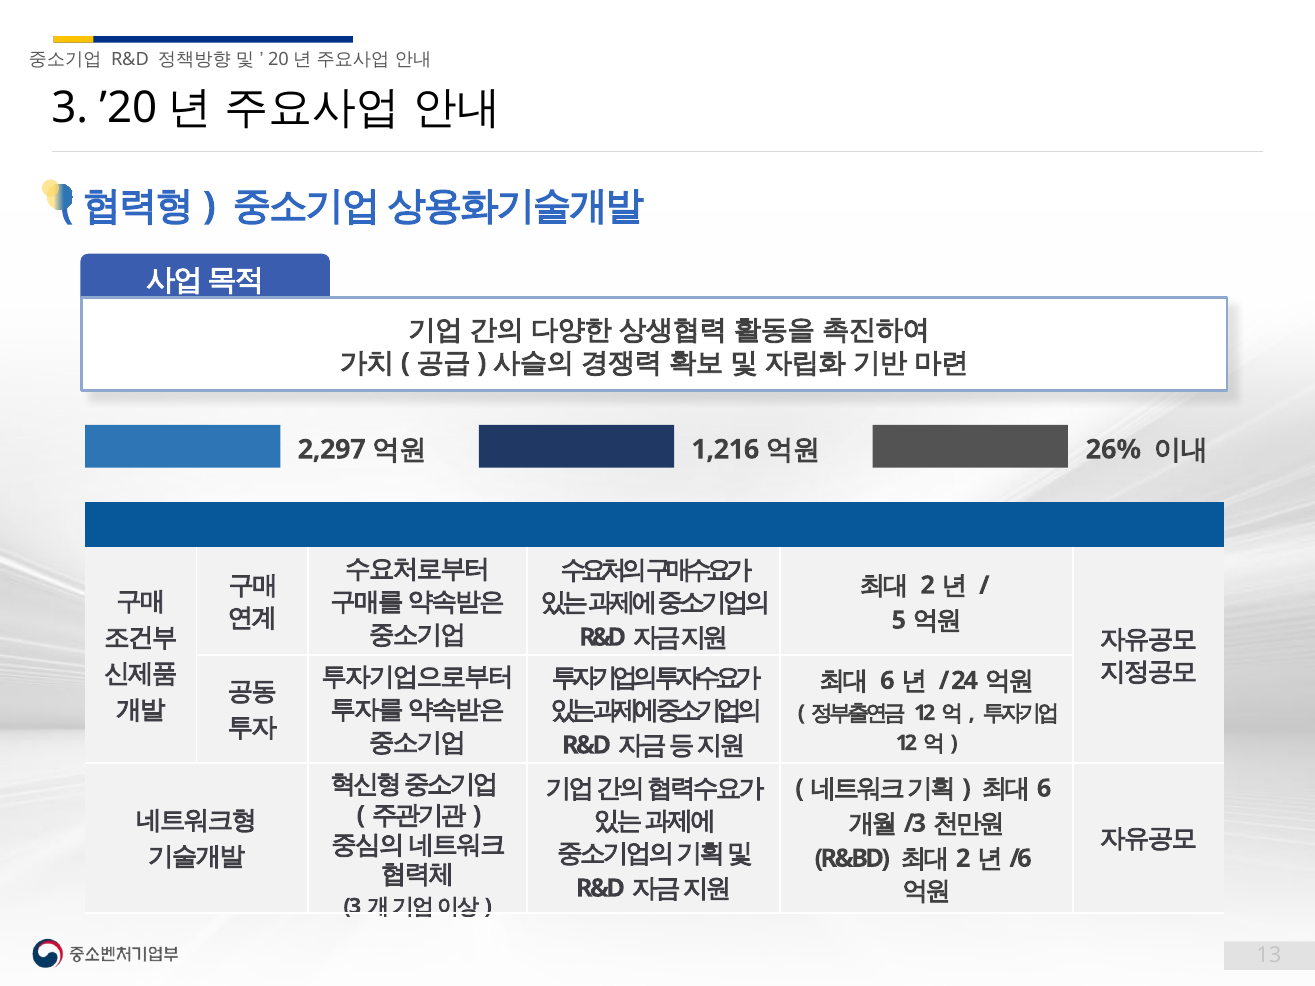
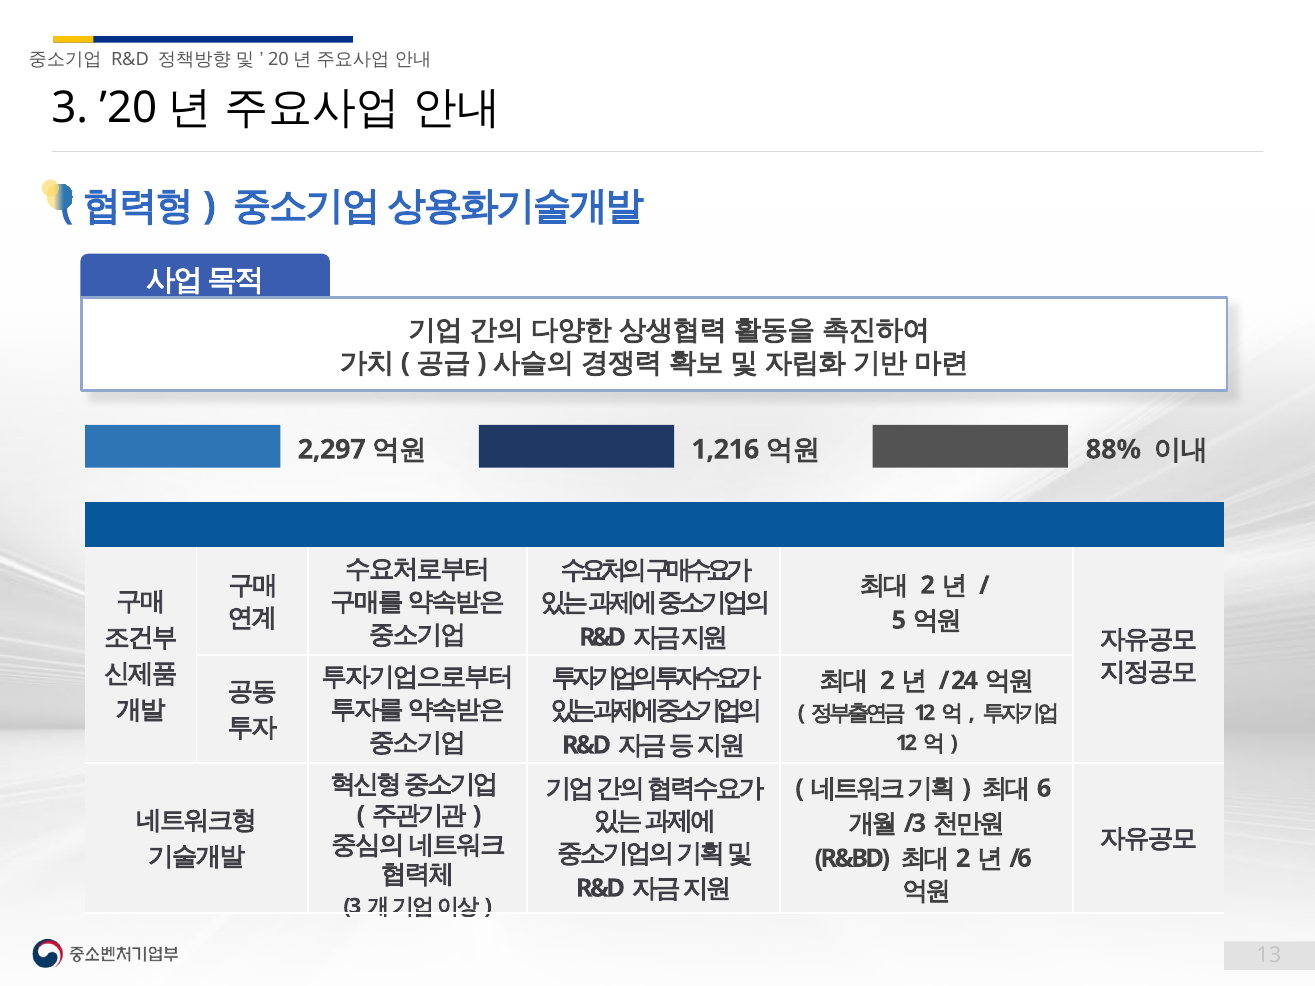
26%: 26% -> 88%
6 at (887, 681): 6 -> 2
